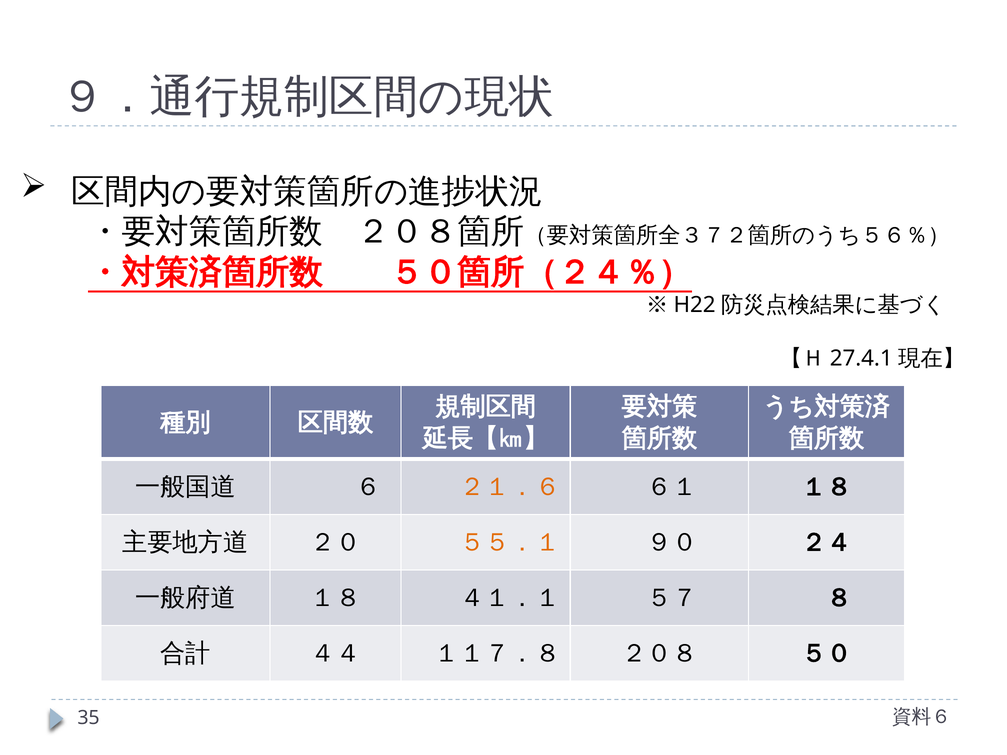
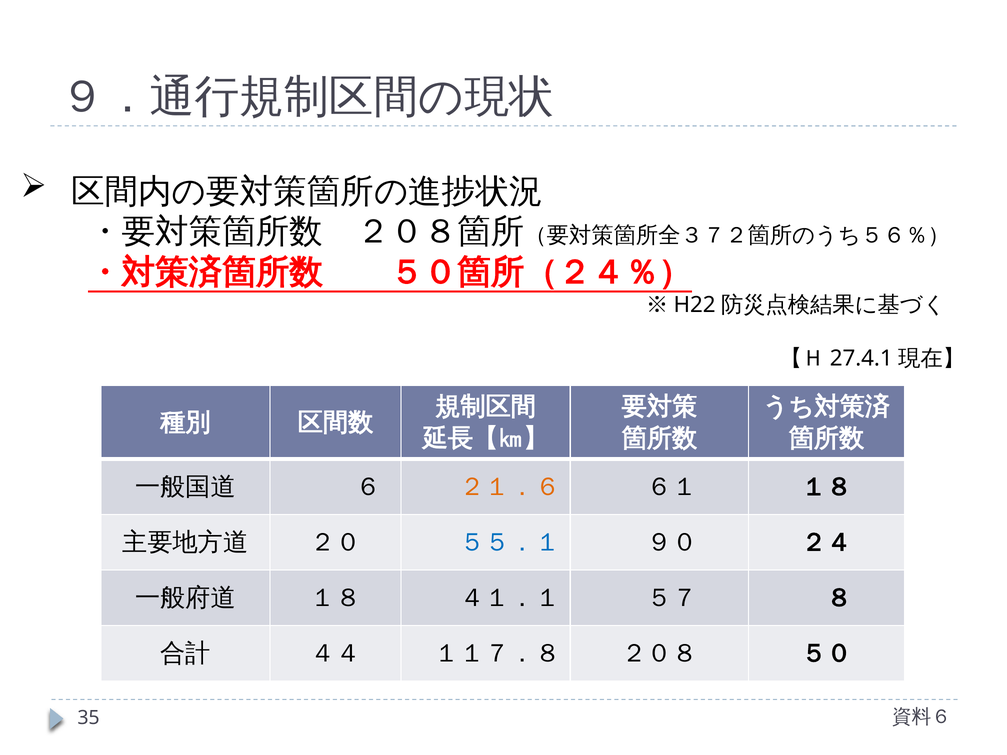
５５．１ colour: orange -> blue
